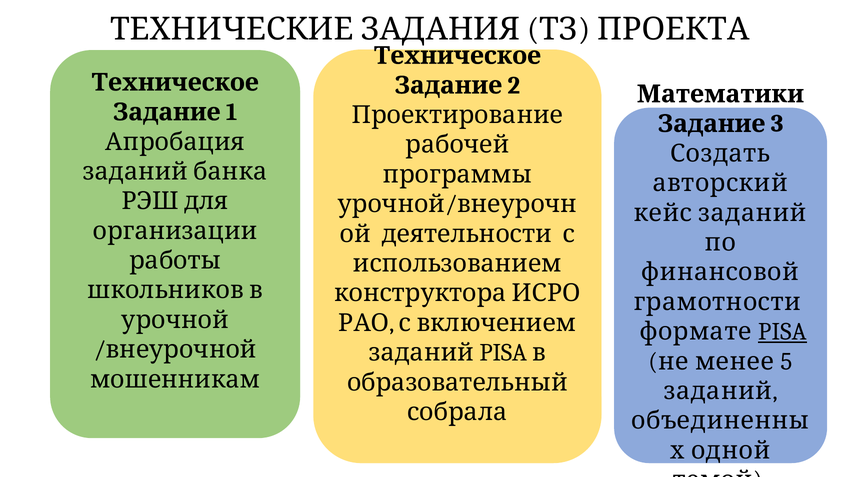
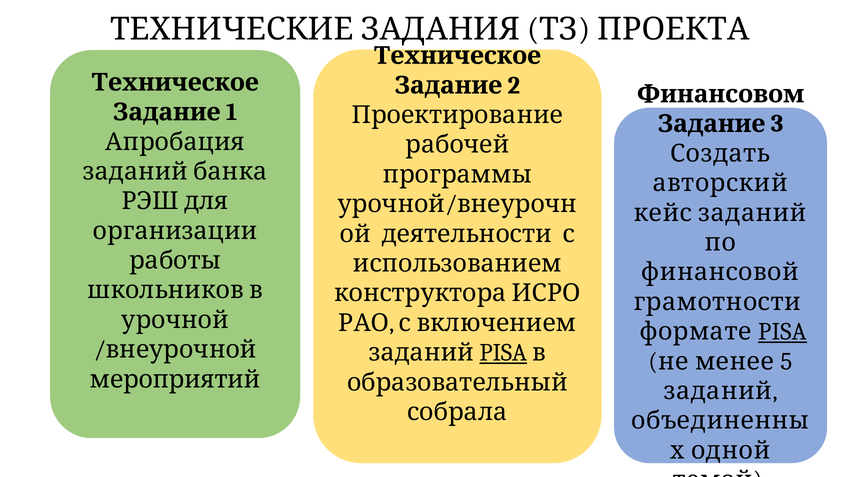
Математики: Математики -> Финансовом
PISA at (503, 353) underline: none -> present
мошенникам: мошенникам -> мероприятий
